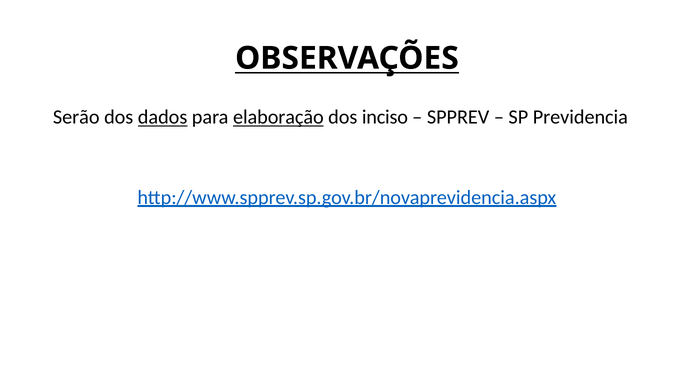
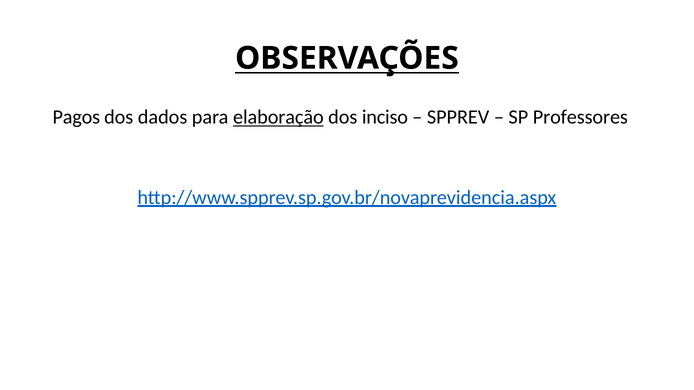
Serão: Serão -> Pagos
dados underline: present -> none
Previdencia: Previdencia -> Professores
